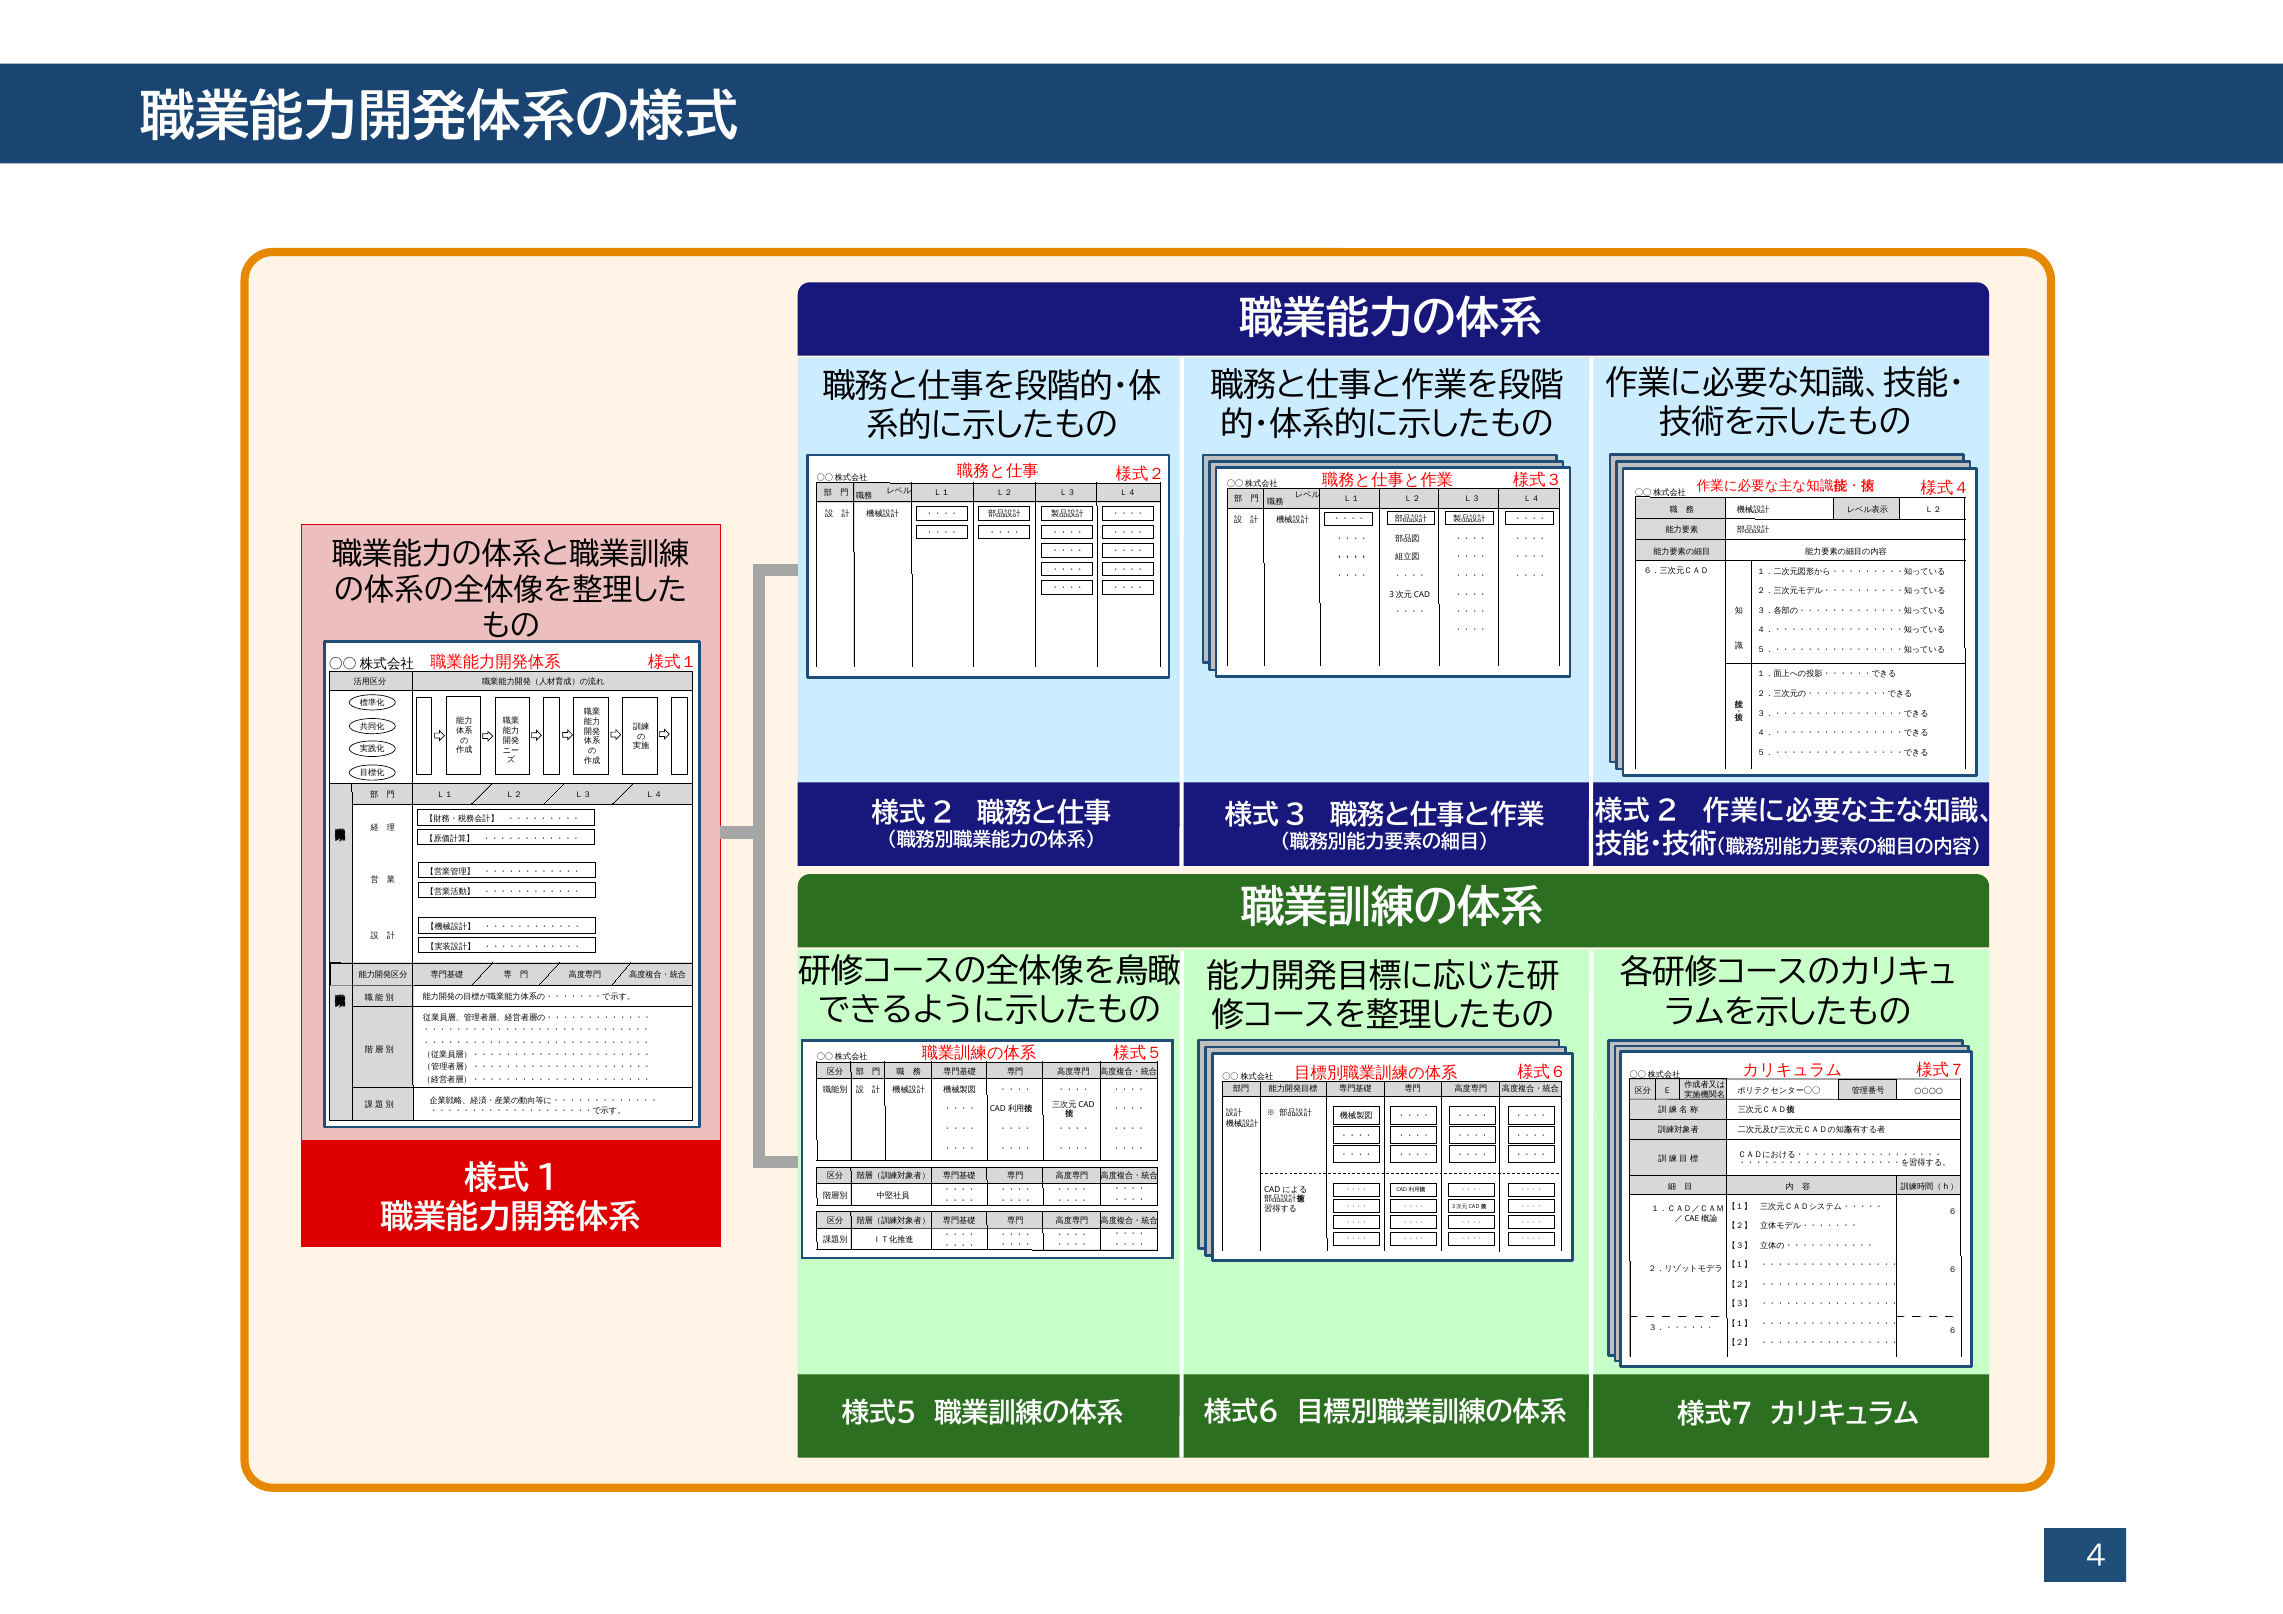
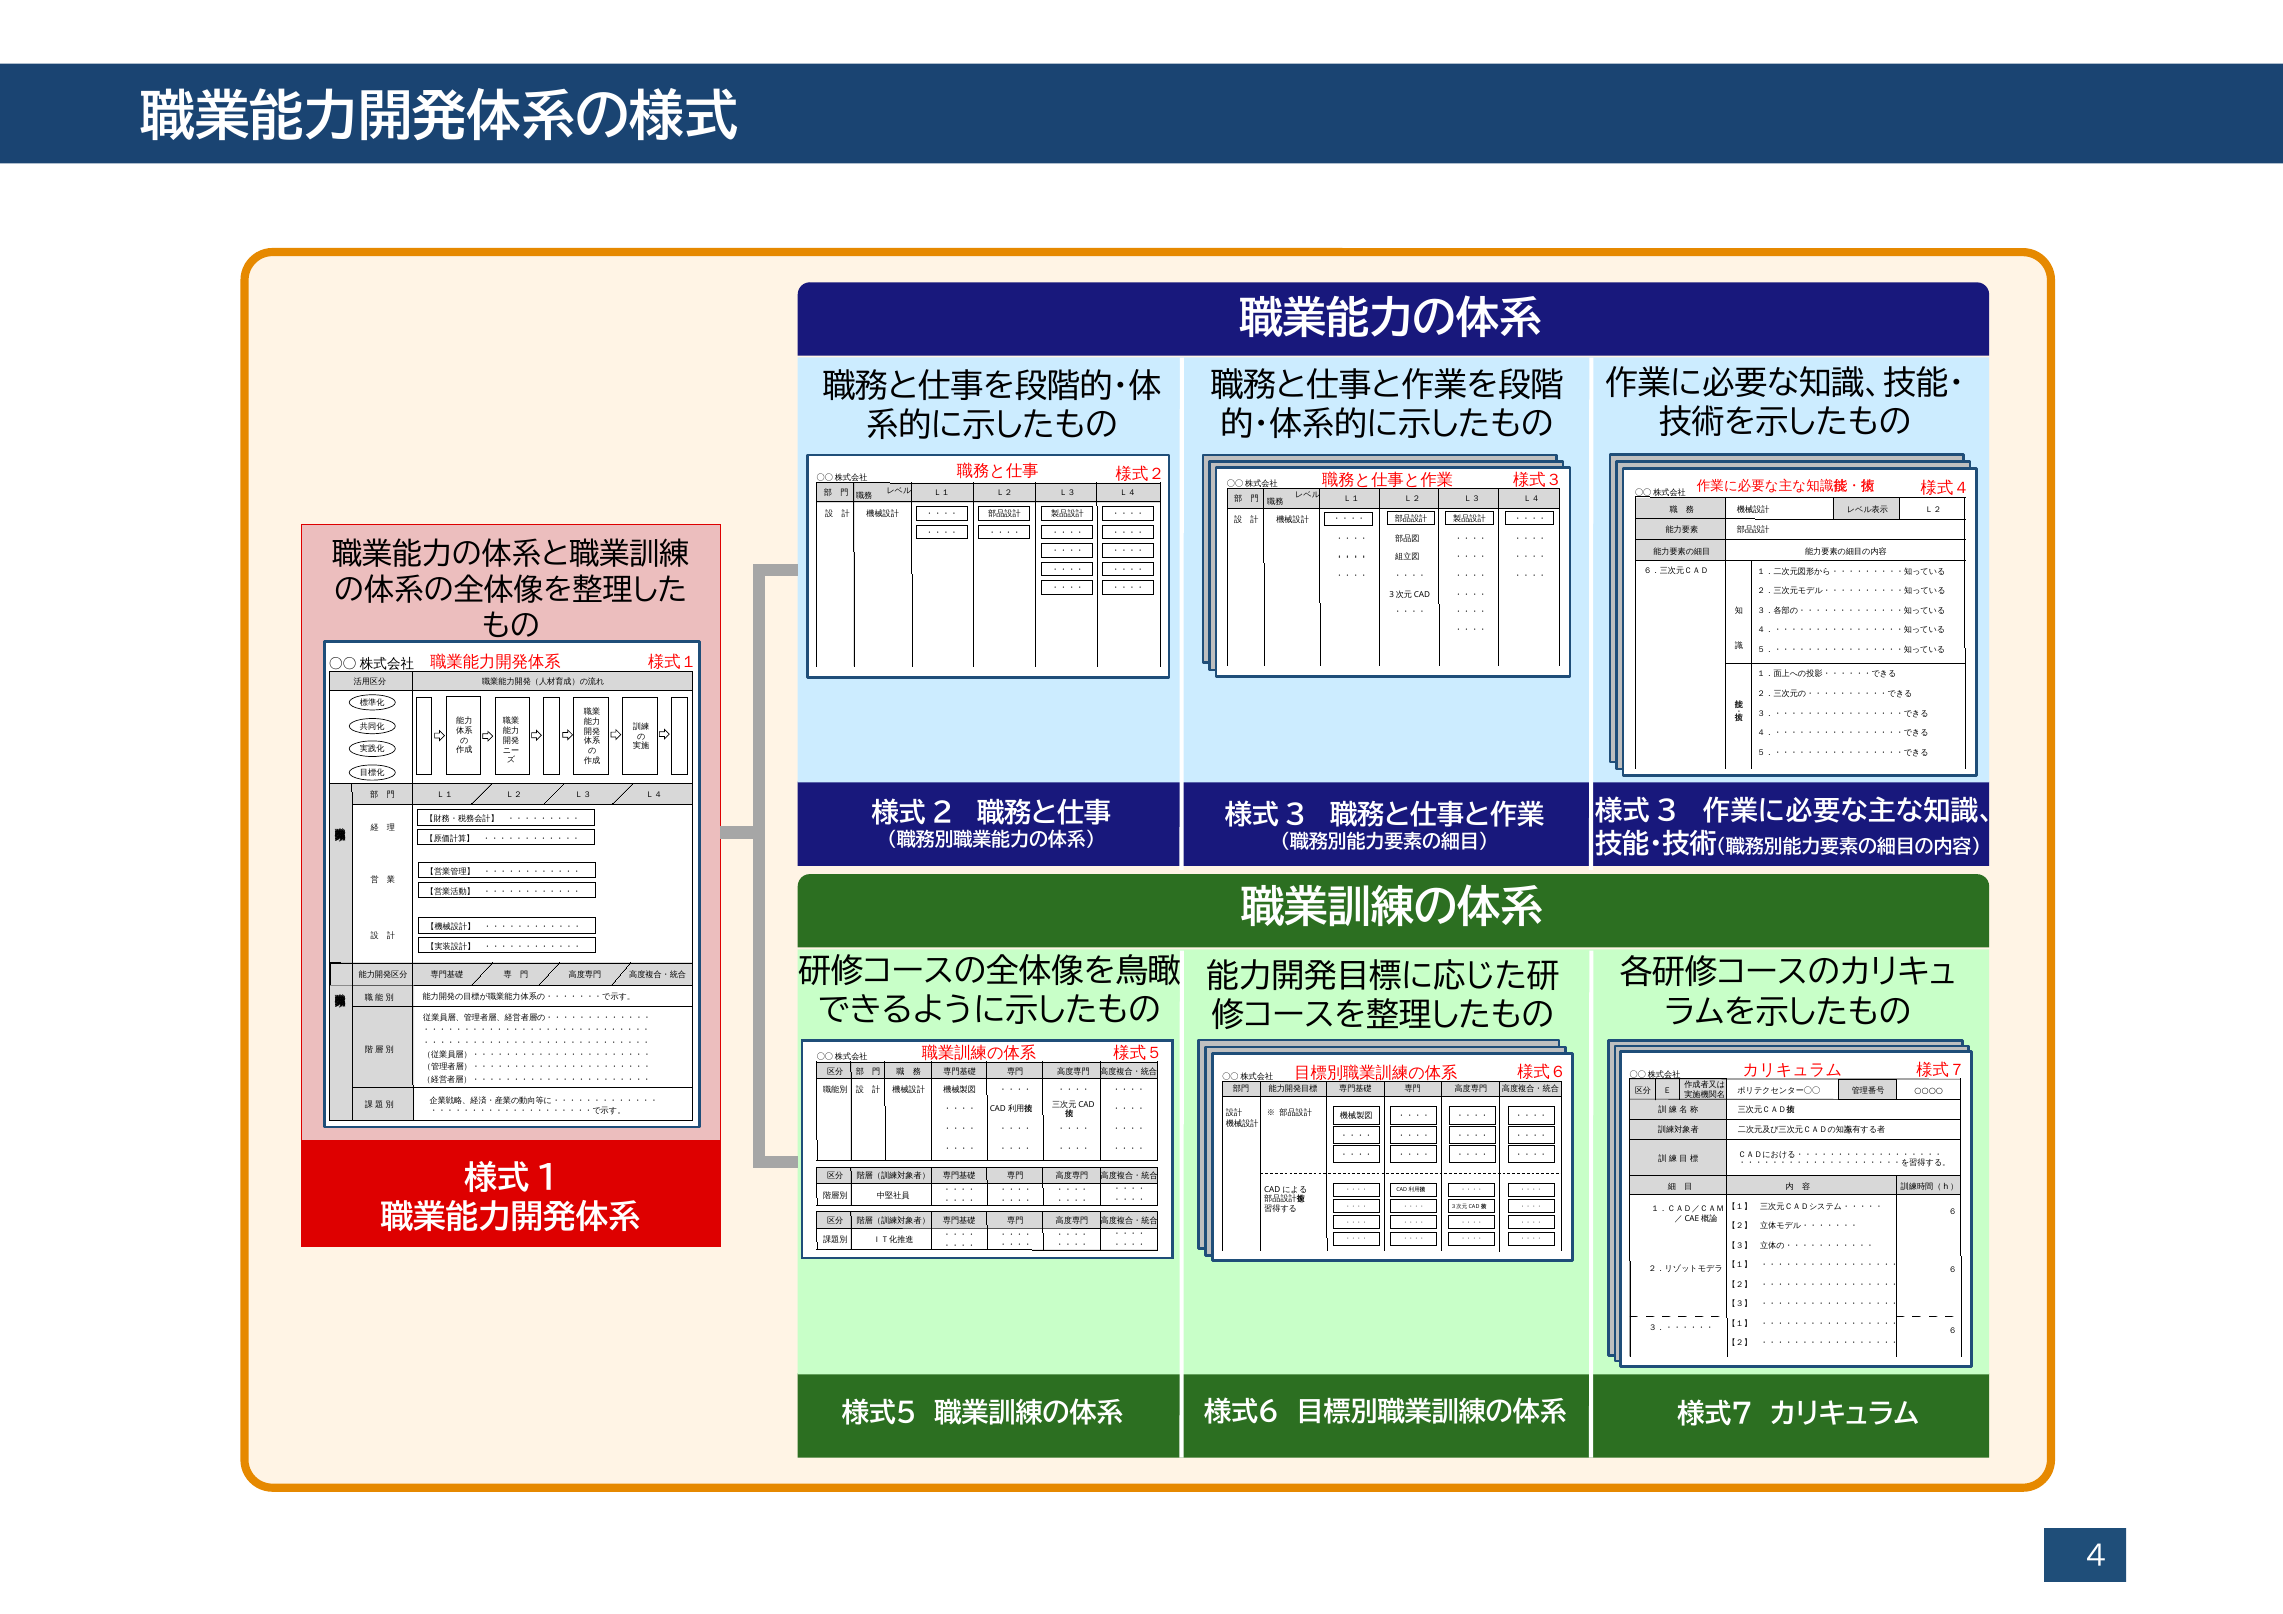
2: 2 -> 3
